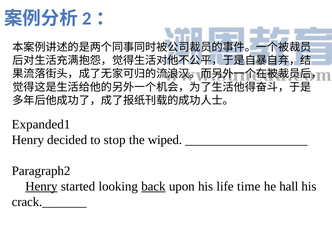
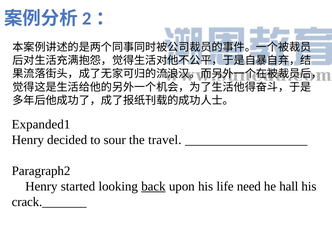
stop: stop -> sour
wiped: wiped -> travel
Henry at (41, 186) underline: present -> none
time: time -> need
